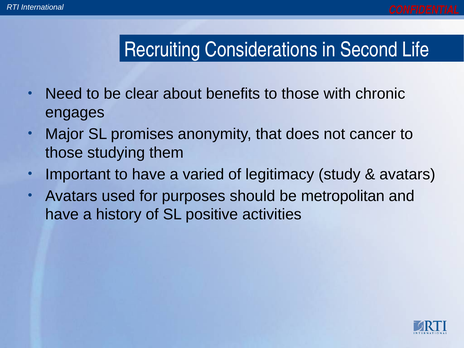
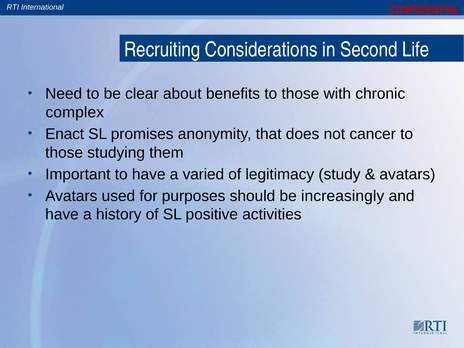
engages: engages -> complex
Major: Major -> Enact
metropolitan: metropolitan -> increasingly
